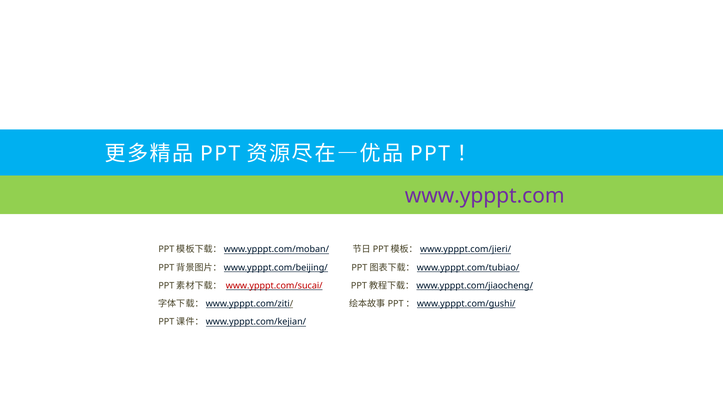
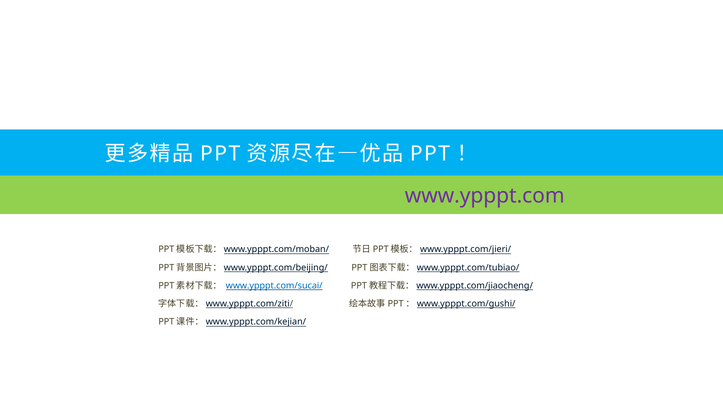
www.ypppt.com/sucai/ colour: red -> blue
